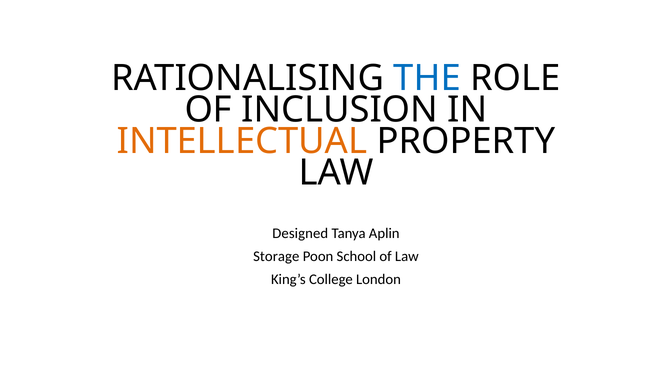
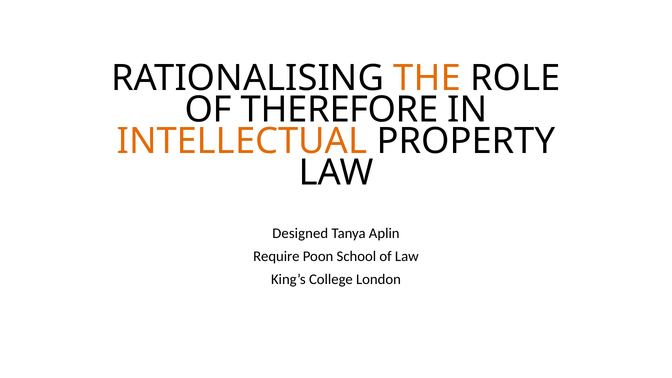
THE colour: blue -> orange
INCLUSION: INCLUSION -> THEREFORE
Storage: Storage -> Require
